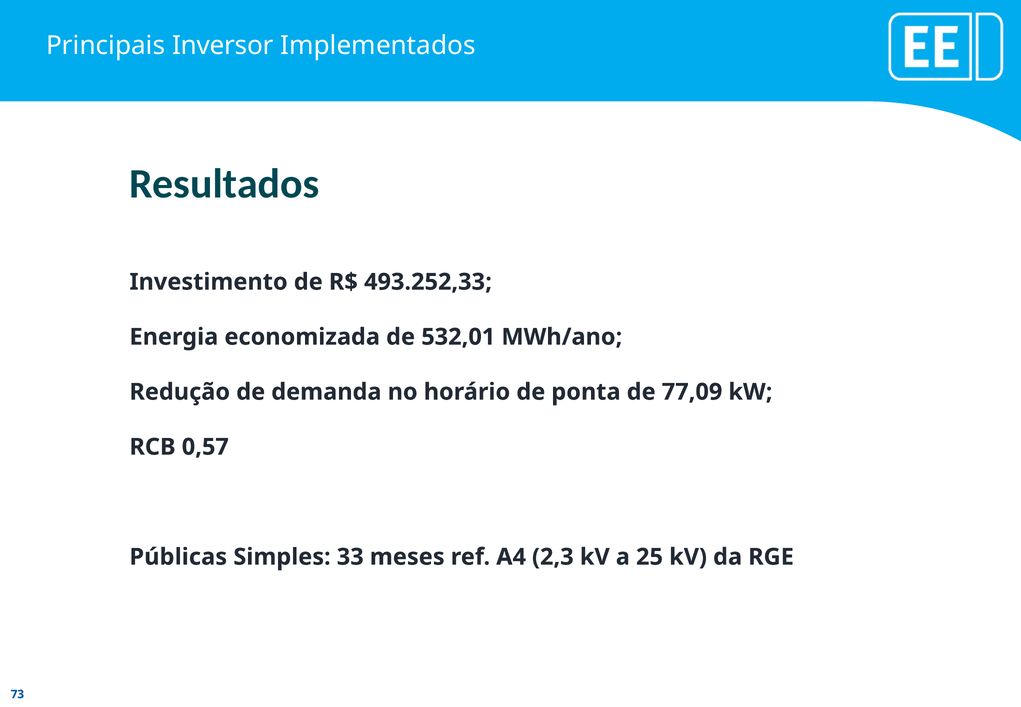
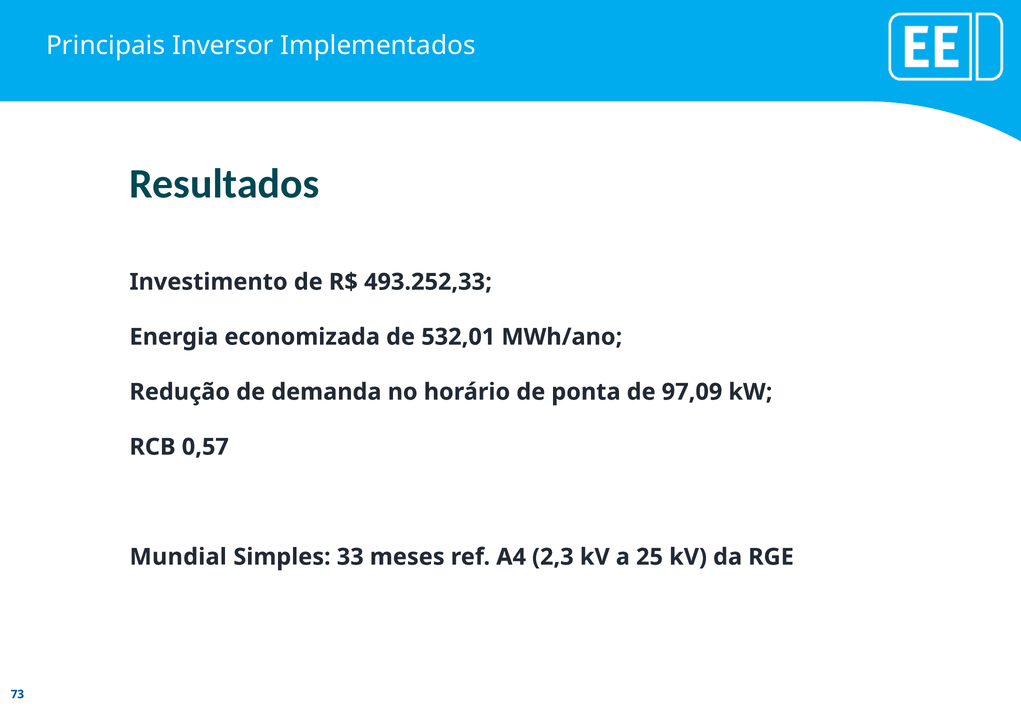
77,09: 77,09 -> 97,09
Públicas: Públicas -> Mundial
